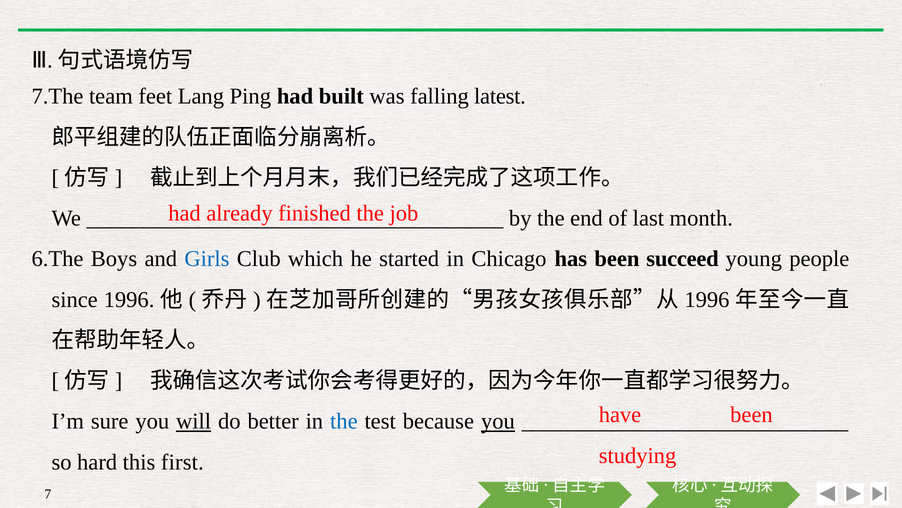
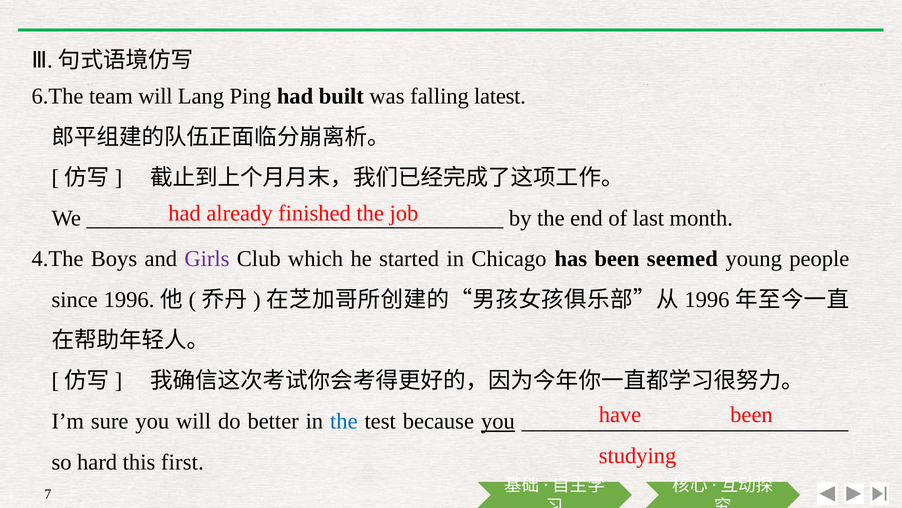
7.The: 7.The -> 6.The
team feet: feet -> will
6.The: 6.The -> 4.The
Girls colour: blue -> purple
succeed: succeed -> seemed
will at (194, 421) underline: present -> none
